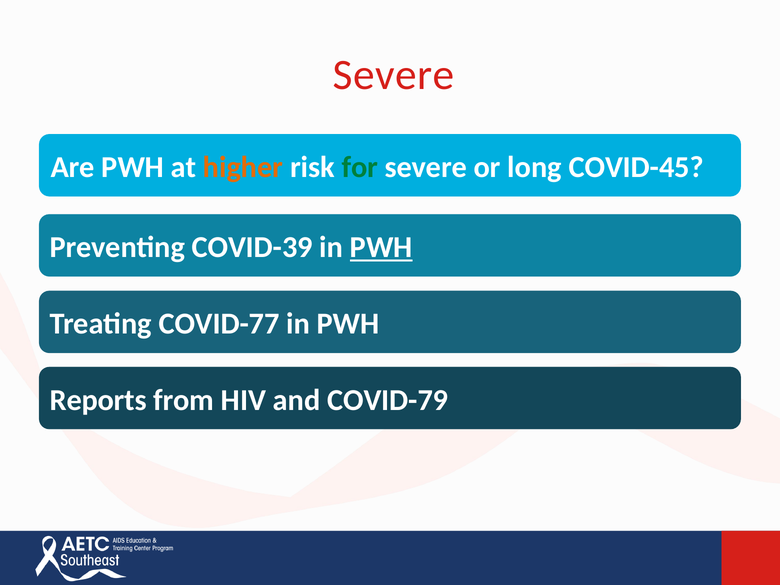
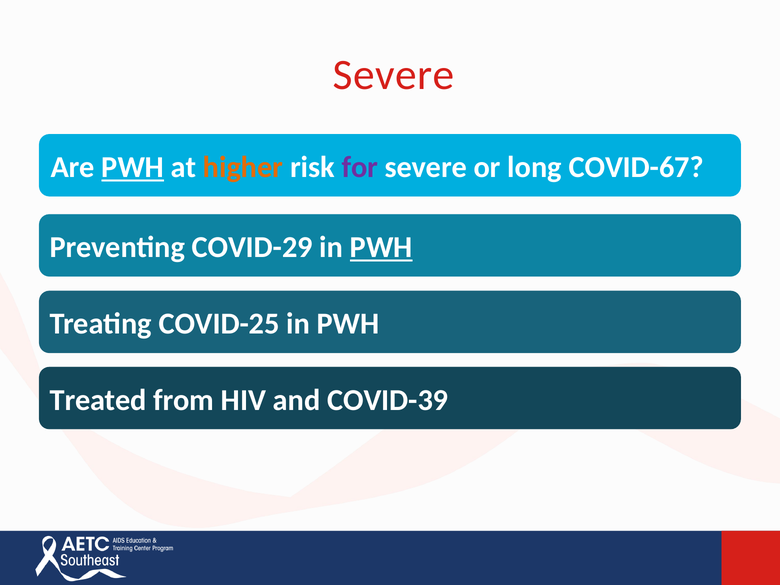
PWH at (133, 167) underline: none -> present
for colour: green -> purple
COVID-45: COVID-45 -> COVID-67
COVID-39: COVID-39 -> COVID-29
COVID-77: COVID-77 -> COVID-25
Reports: Reports -> Treated
COVID-79: COVID-79 -> COVID-39
